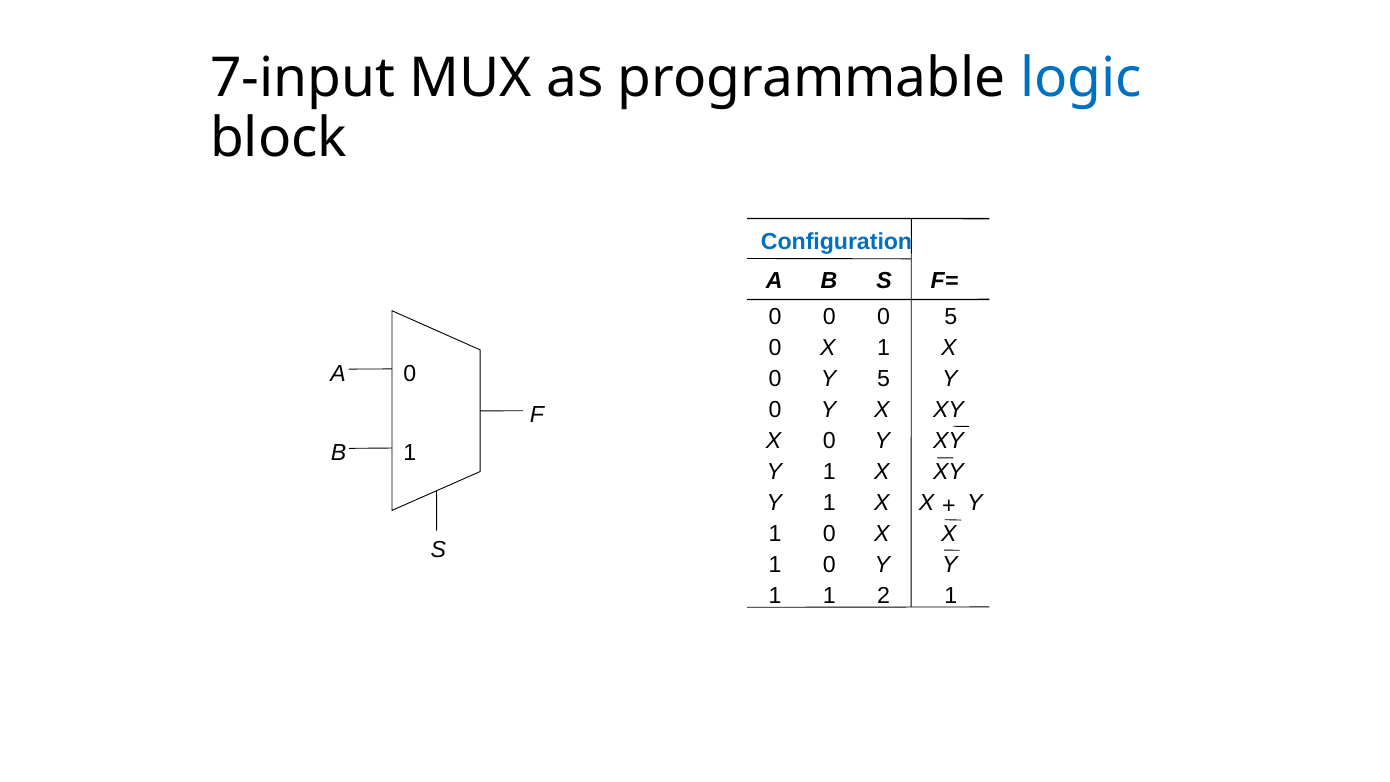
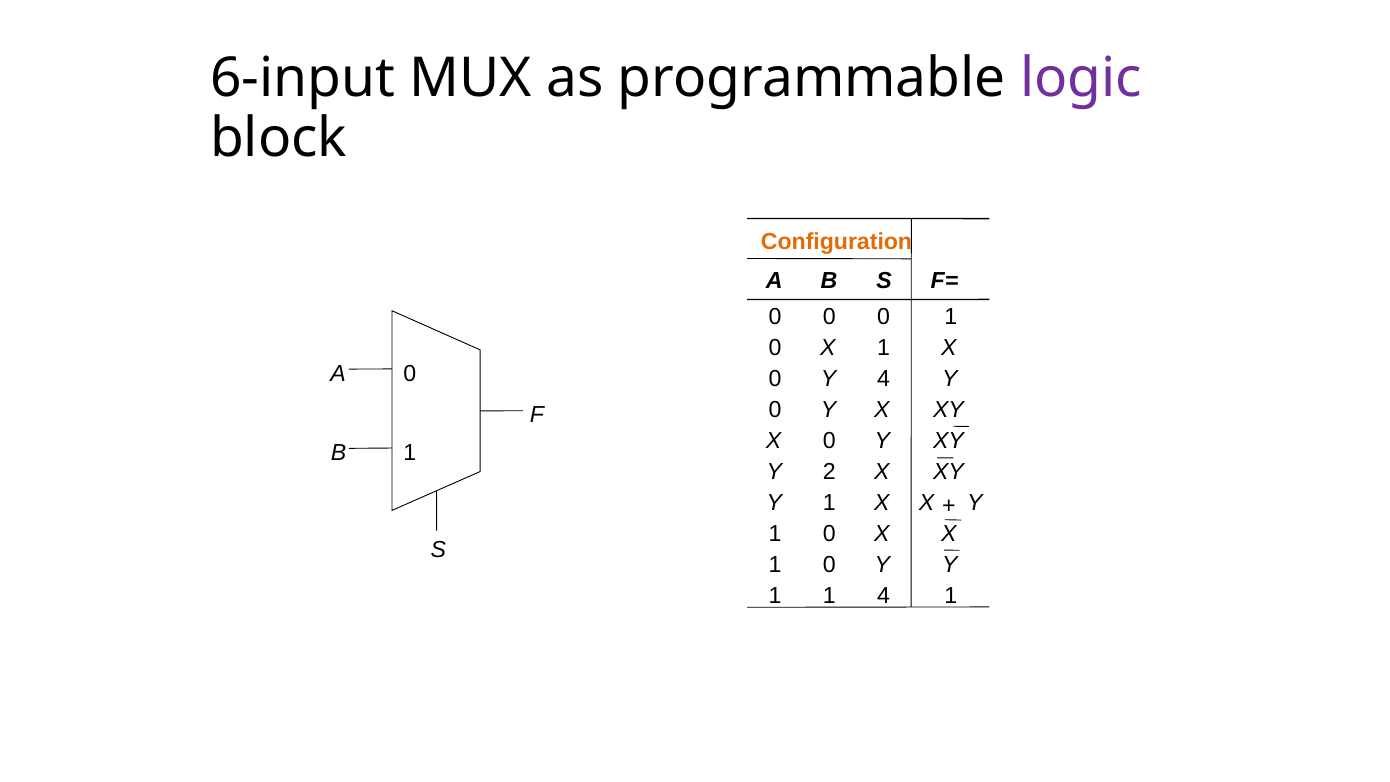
7-input: 7-input -> 6-input
logic colour: blue -> purple
Configuration colour: blue -> orange
0 5: 5 -> 1
Y 5: 5 -> 4
1 at (829, 472): 1 -> 2
1 2: 2 -> 4
